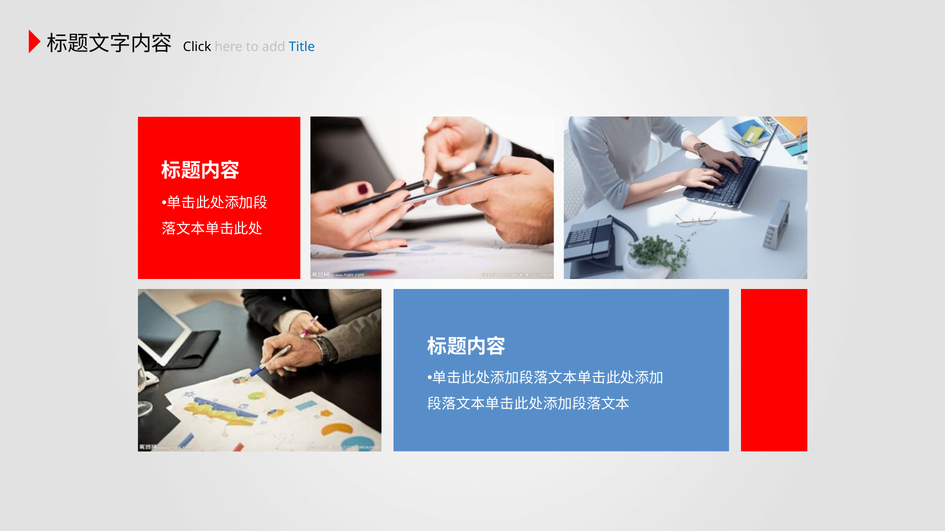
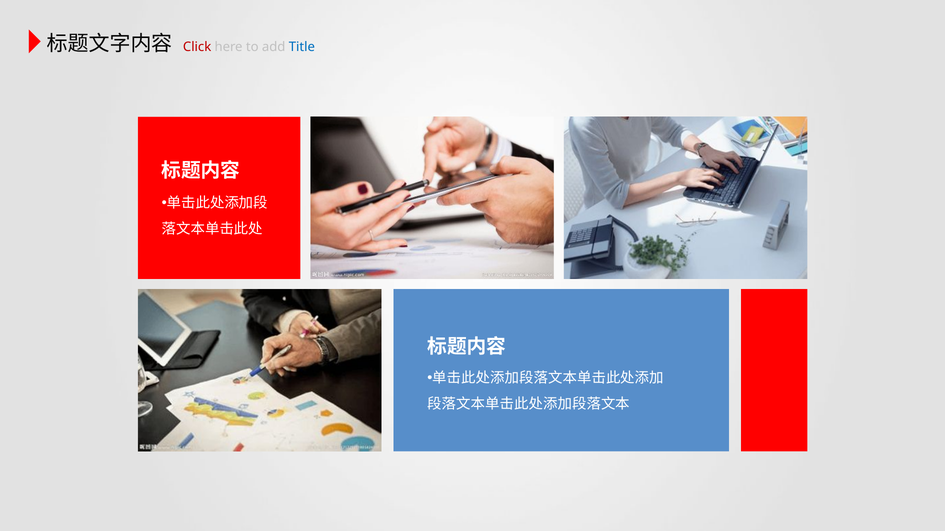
Click colour: black -> red
